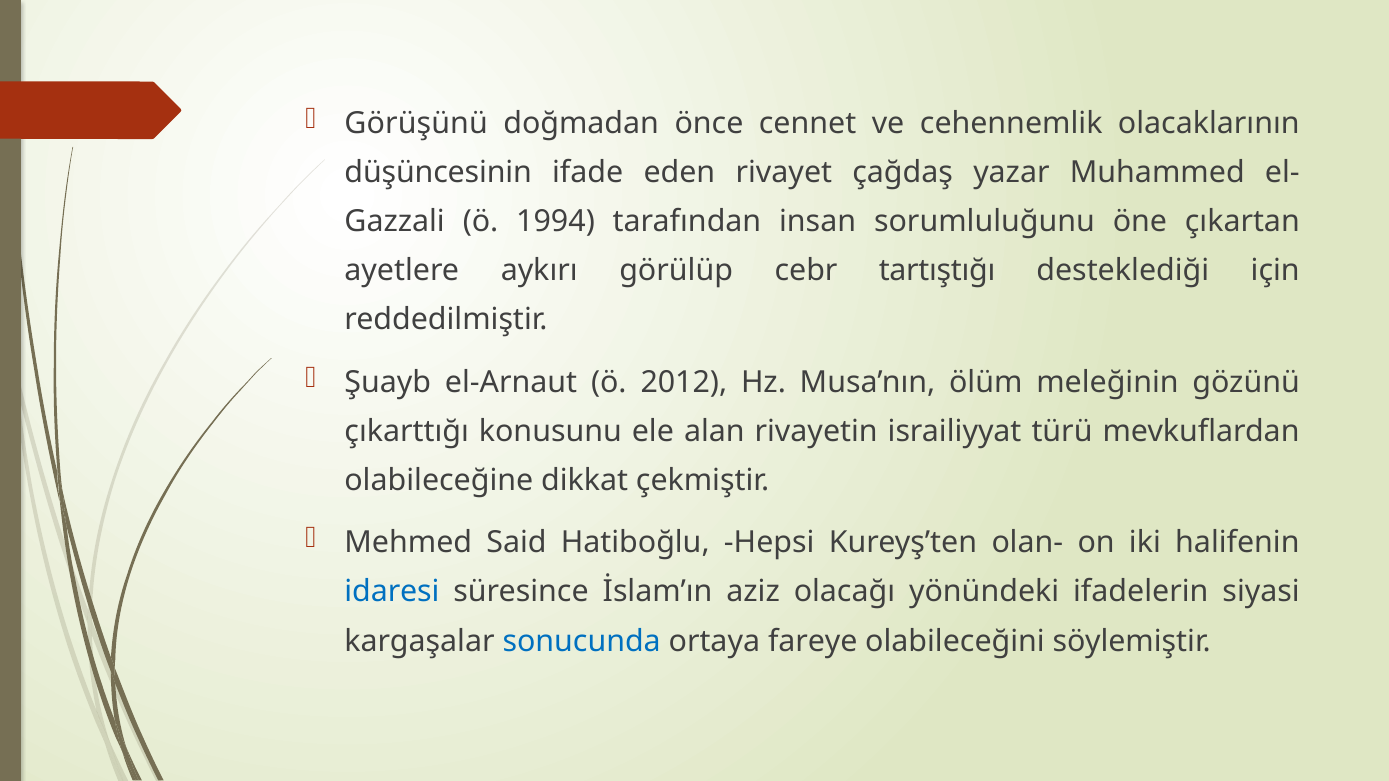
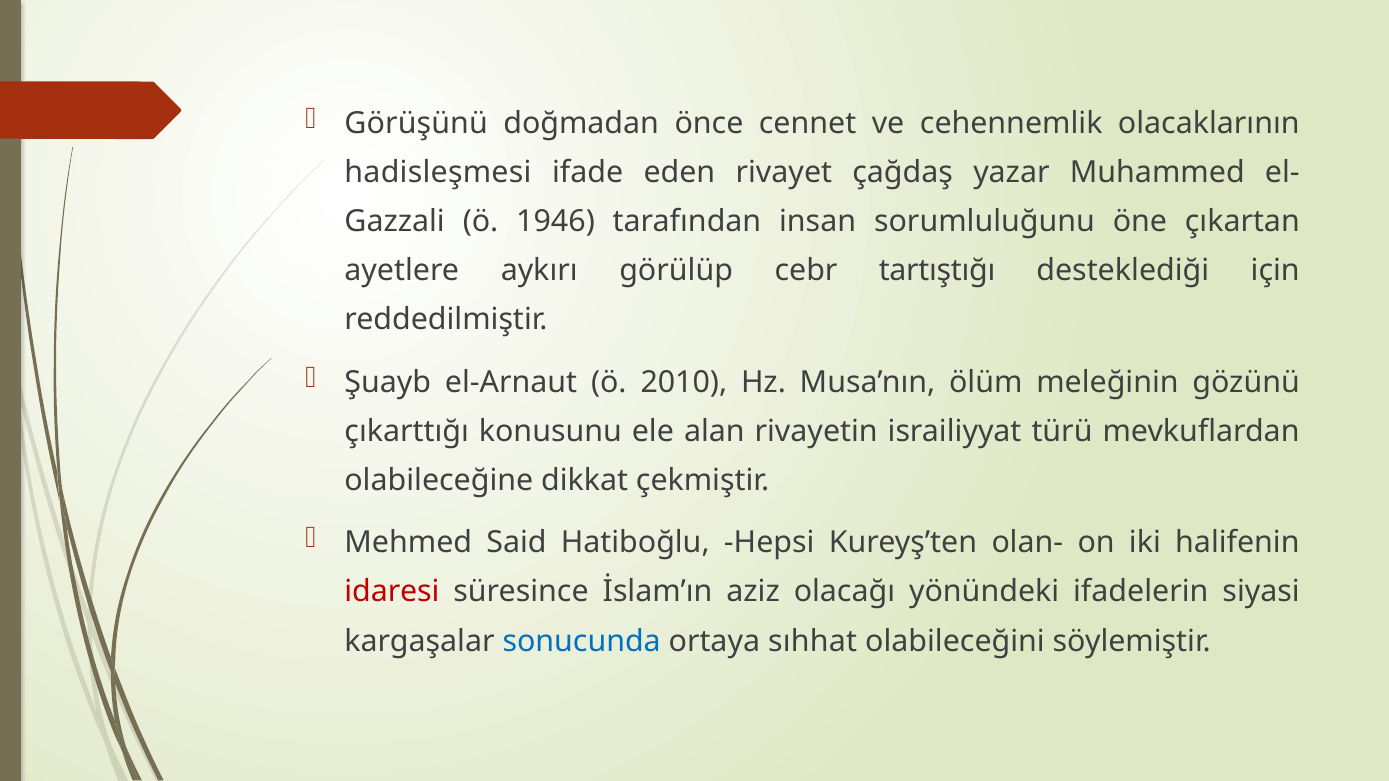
düşüncesinin: düşüncesinin -> hadisleşmesi
1994: 1994 -> 1946
2012: 2012 -> 2010
idaresi colour: blue -> red
fareye: fareye -> sıhhat
